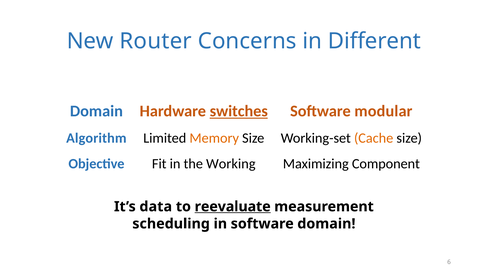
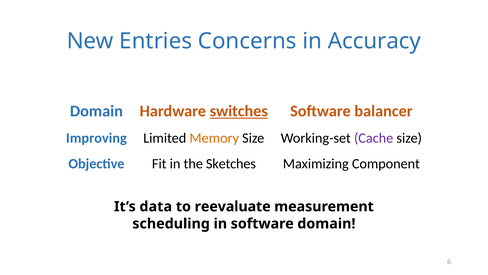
Router: Router -> Entries
Different: Different -> Accuracy
modular: modular -> balancer
Algorithm: Algorithm -> Improving
Cache colour: orange -> purple
Working: Working -> Sketches
reevaluate underline: present -> none
